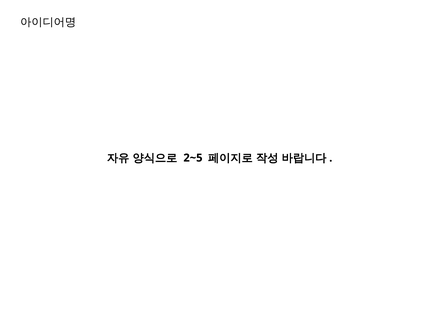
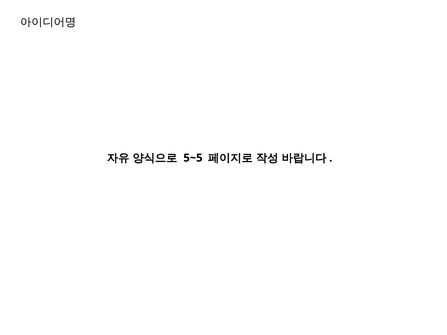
2~5: 2~5 -> 5~5
